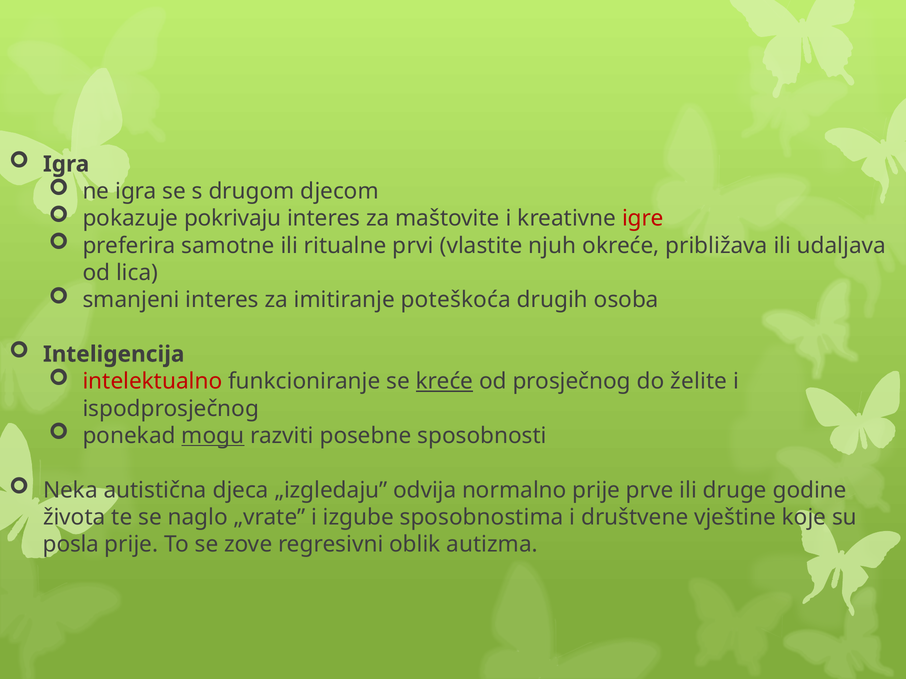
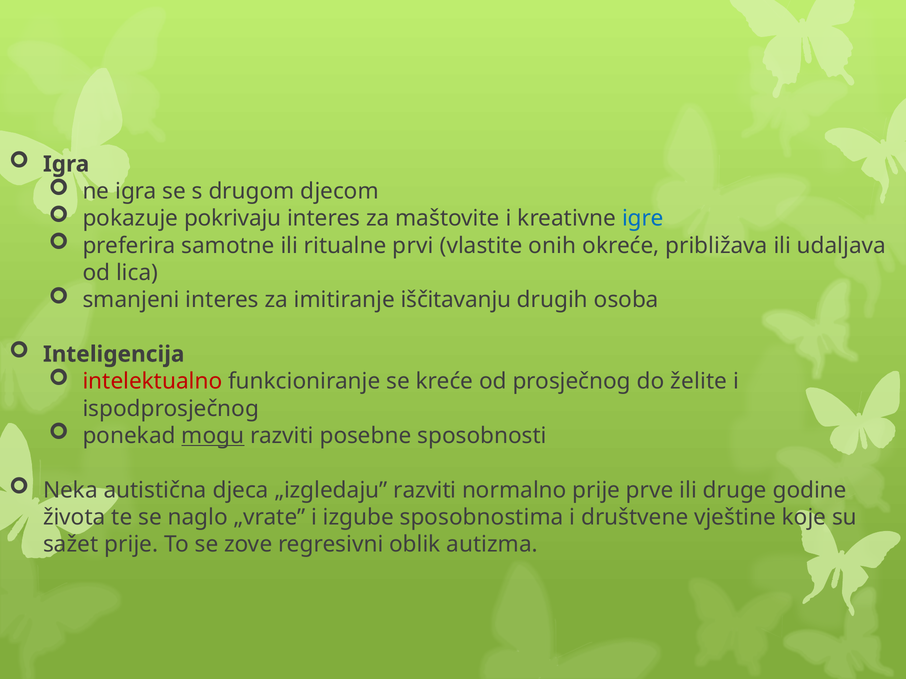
igre colour: red -> blue
njuh: njuh -> onih
poteškoća: poteškoća -> iščitavanju
kreće underline: present -> none
„izgledaju odvija: odvija -> razviti
posla: posla -> sažet
